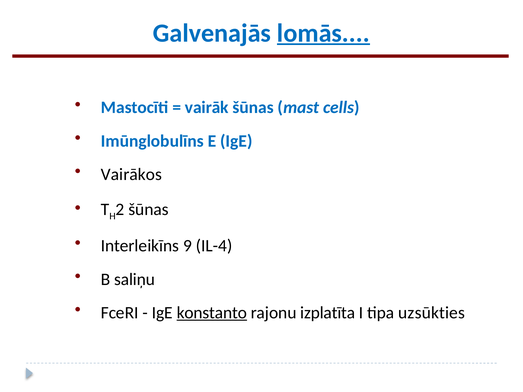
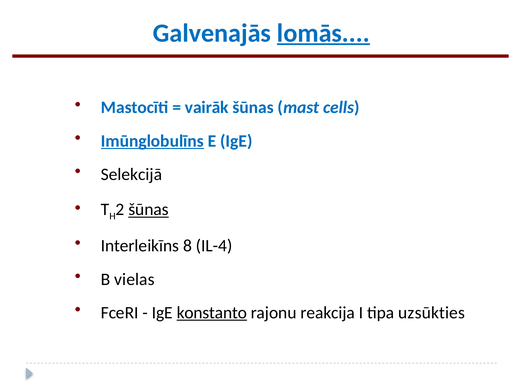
Imūnglobulīns underline: none -> present
Vairākos: Vairākos -> Selekcijā
šūnas at (149, 210) underline: none -> present
9: 9 -> 8
saliņu: saliņu -> vielas
izplatīta: izplatīta -> reakcija
